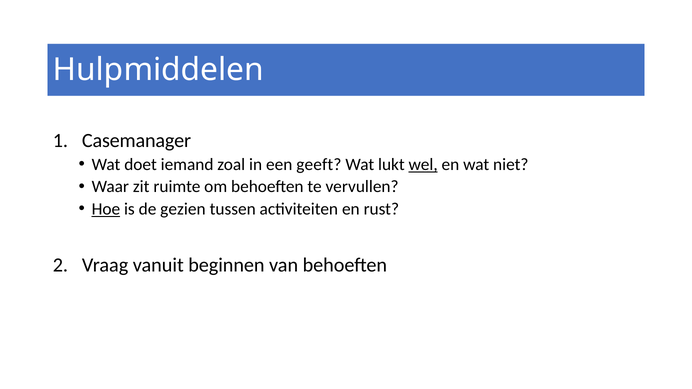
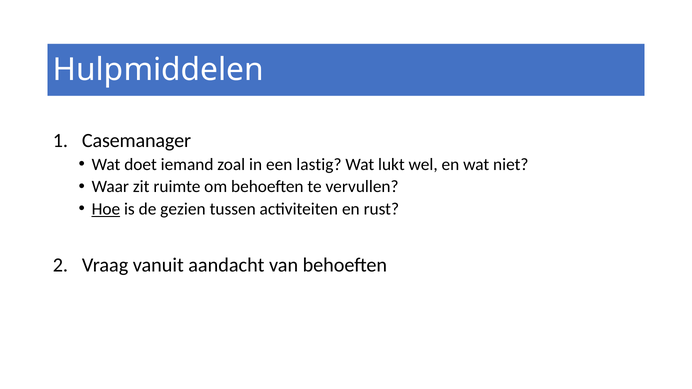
geeft: geeft -> lastig
wel underline: present -> none
beginnen: beginnen -> aandacht
